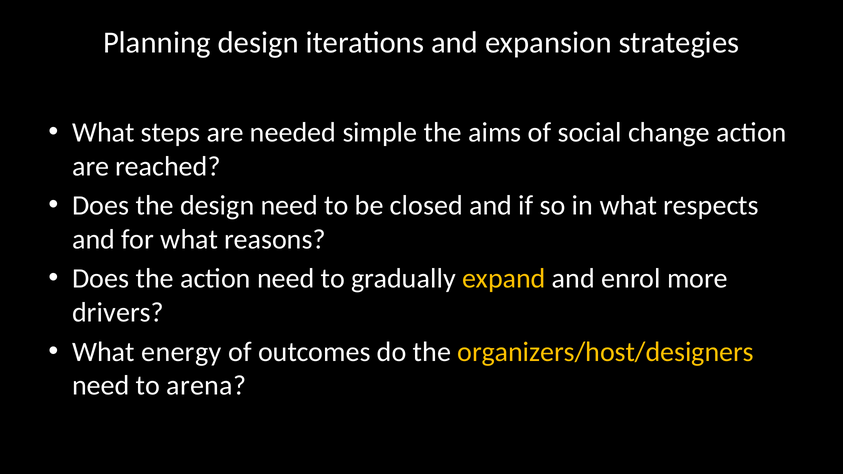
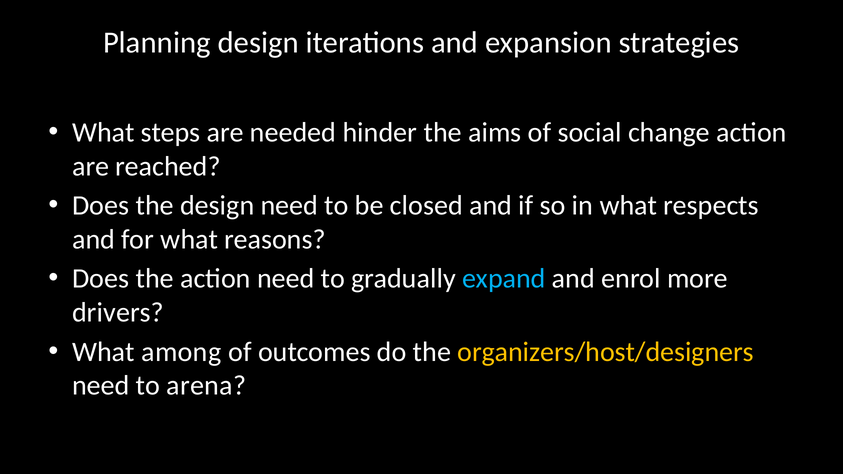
simple: simple -> hinder
expand colour: yellow -> light blue
energy: energy -> among
